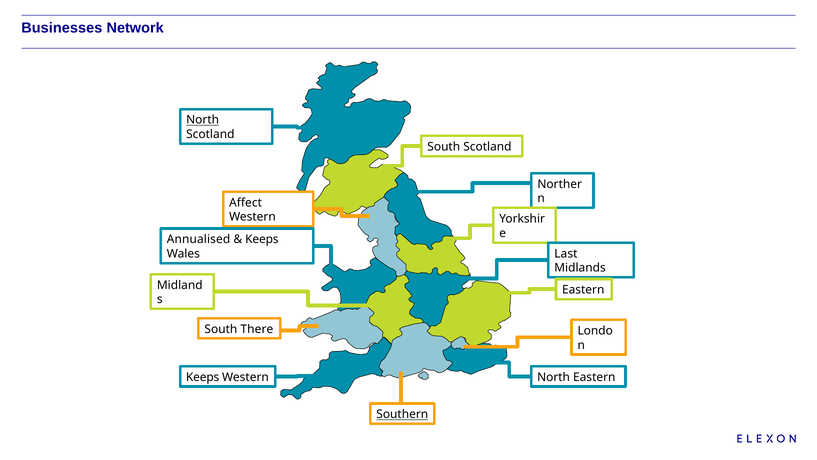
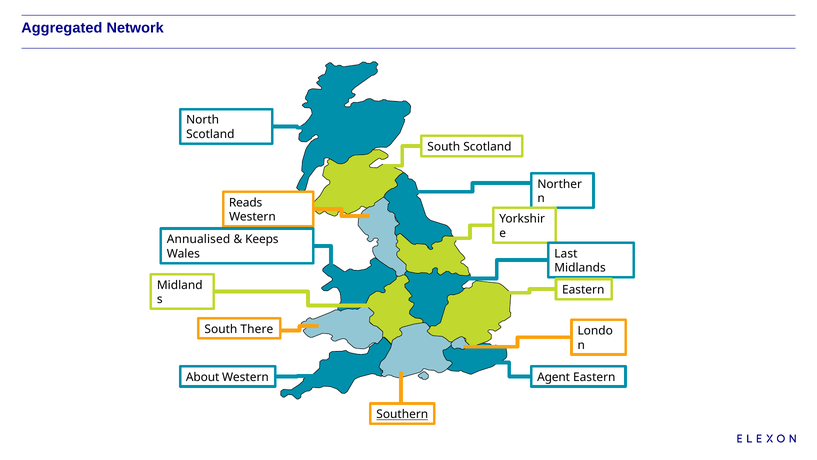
Businesses: Businesses -> Aggregated
North at (203, 120) underline: present -> none
Affect: Affect -> Reads
Keeps at (203, 377): Keeps -> About
North at (554, 377): North -> Agent
